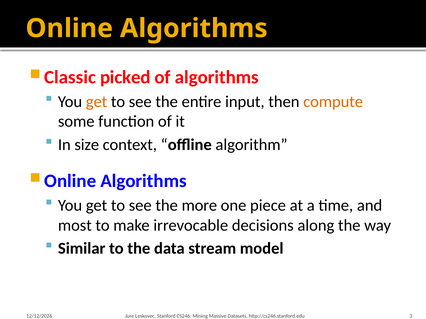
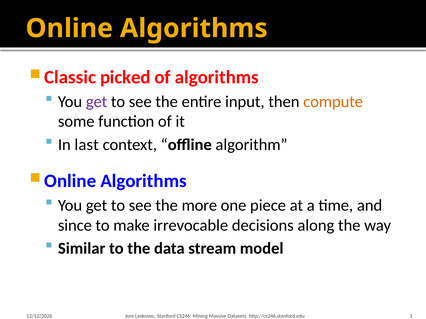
get at (97, 102) colour: orange -> purple
size: size -> last
most: most -> since
